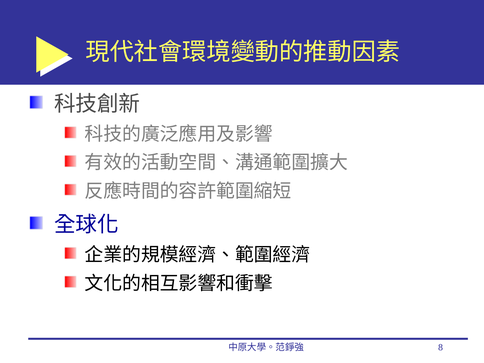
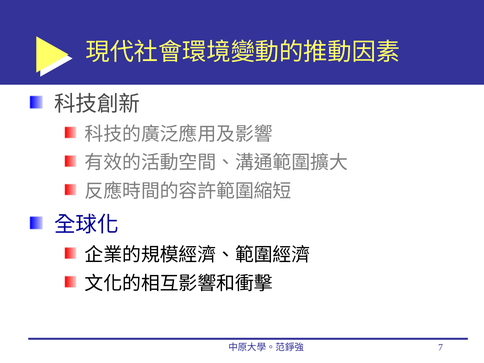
8: 8 -> 7
